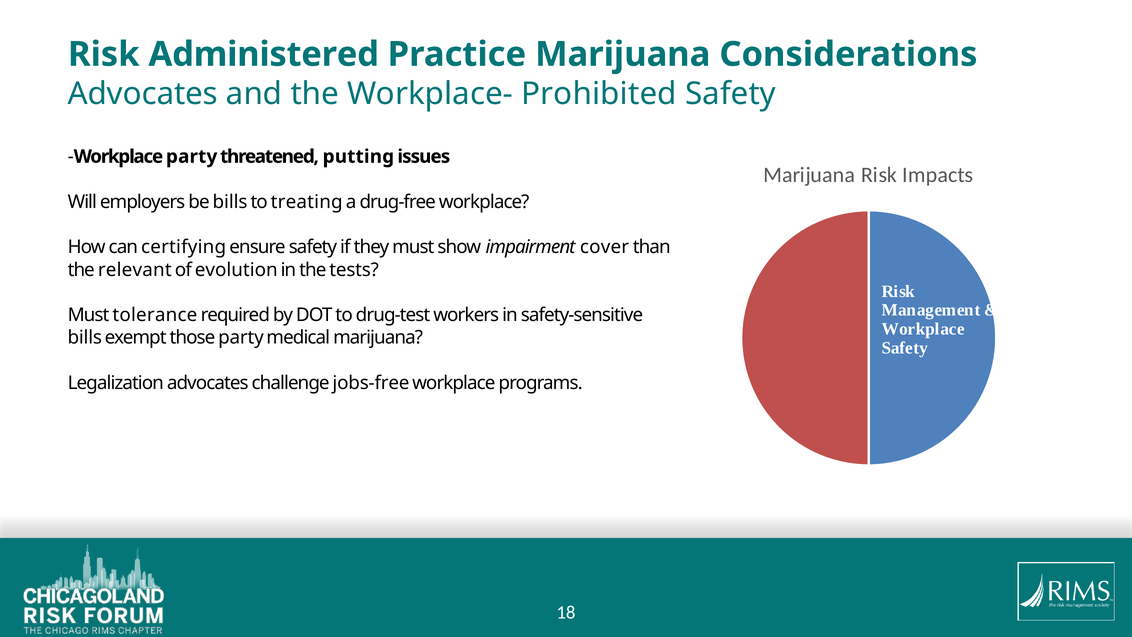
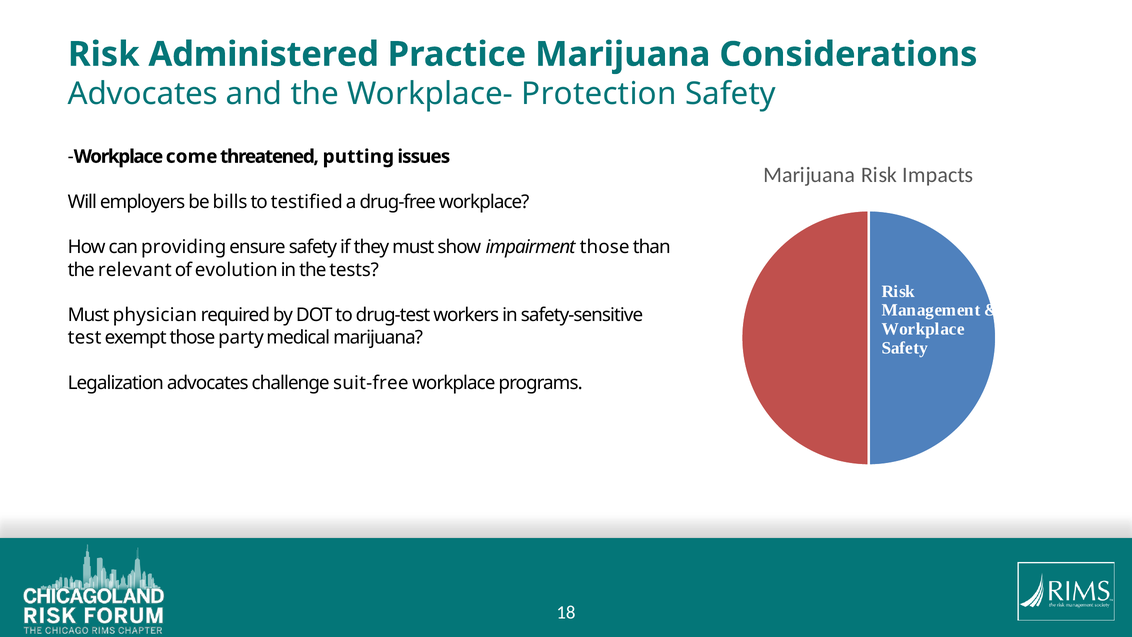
Prohibited: Prohibited -> Protection
Workplace party: party -> come
treating: treating -> testified
certifying: certifying -> providing
impairment cover: cover -> those
tolerance: tolerance -> physician
bills at (85, 338): bills -> test
jobs-free: jobs-free -> suit-free
